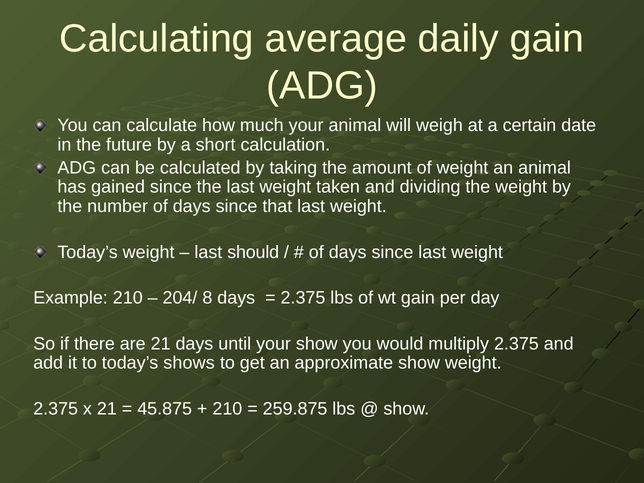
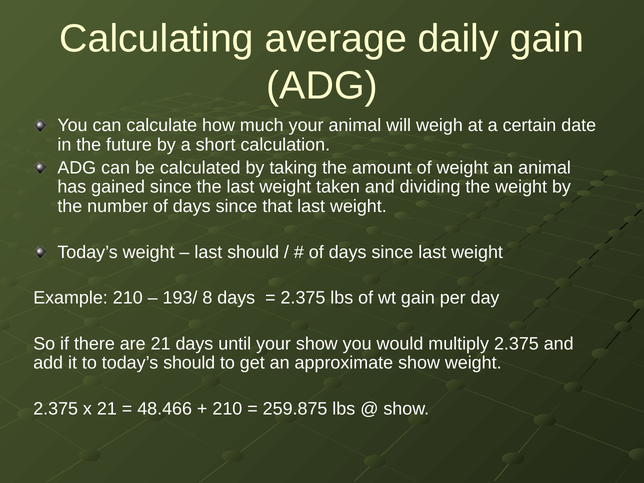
204/: 204/ -> 193/
today’s shows: shows -> should
45.875: 45.875 -> 48.466
